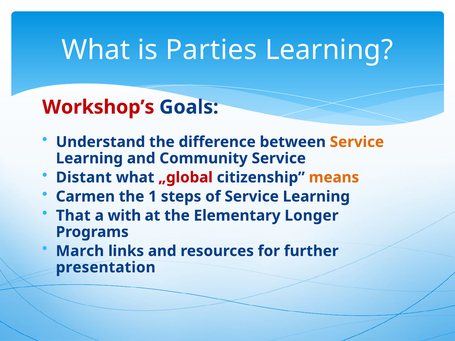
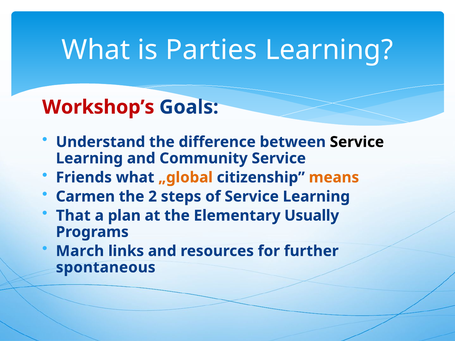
Service at (357, 142) colour: orange -> black
Distant: Distant -> Friends
„global colour: red -> orange
1: 1 -> 2
with: with -> plan
Longer: Longer -> Usually
presentation: presentation -> spontaneous
